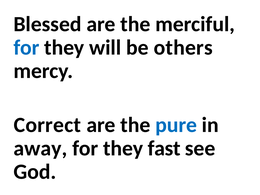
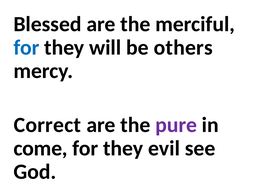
pure colour: blue -> purple
away: away -> come
fast: fast -> evil
